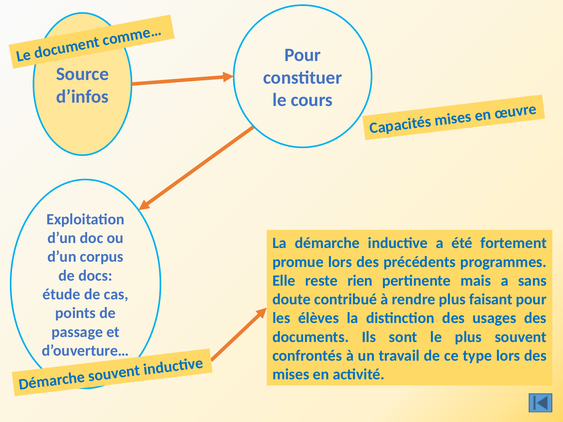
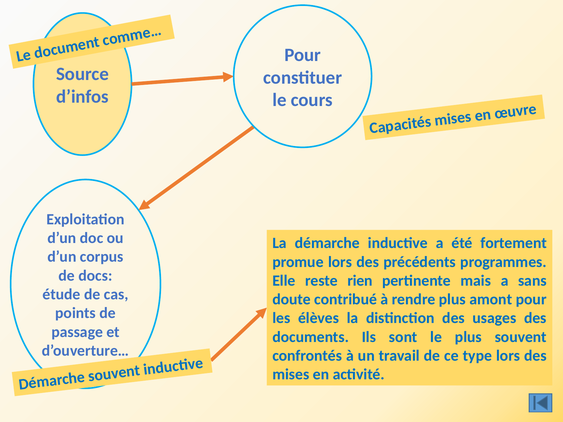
faisant: faisant -> amont
